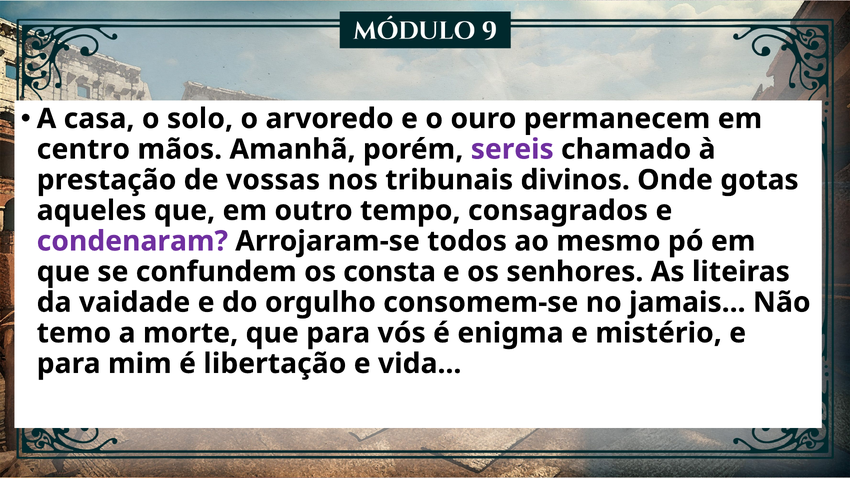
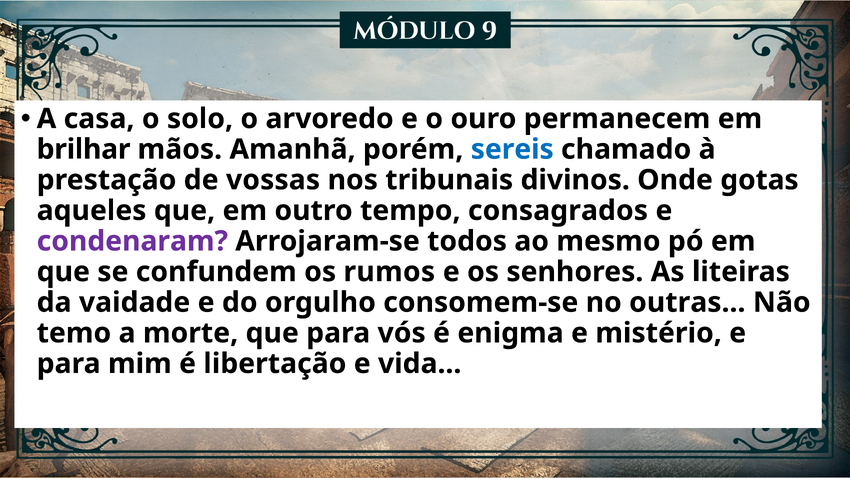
centro: centro -> brilhar
sereis colour: purple -> blue
consta: consta -> rumos
jamais: jamais -> outras
